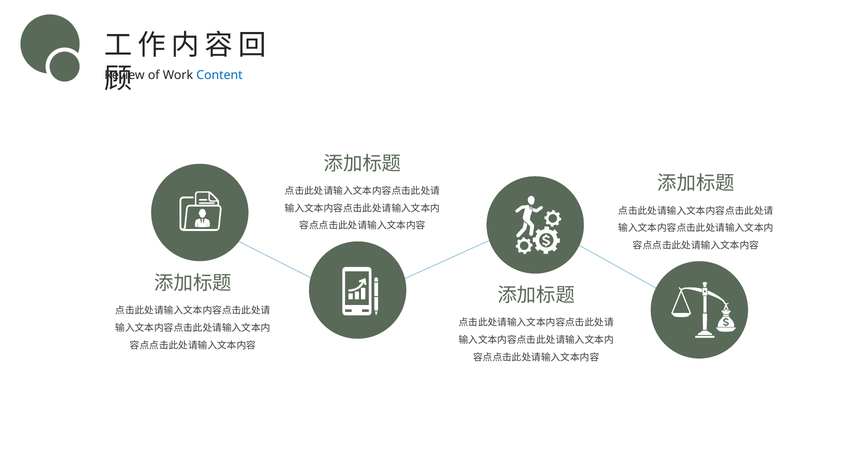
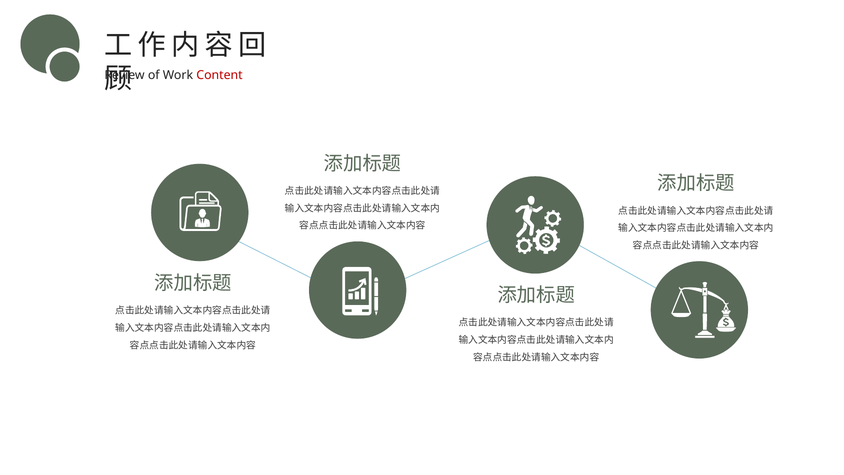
Content colour: blue -> red
